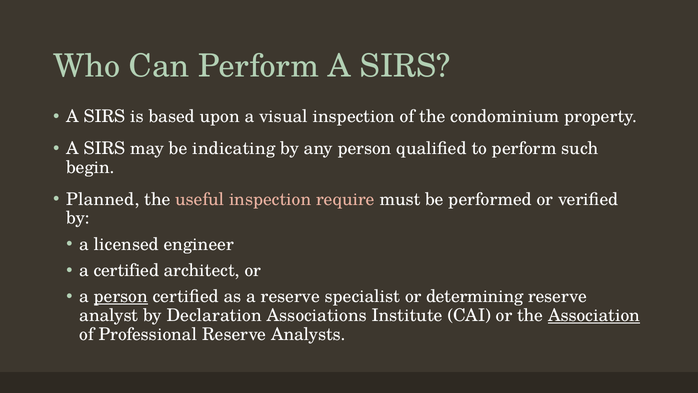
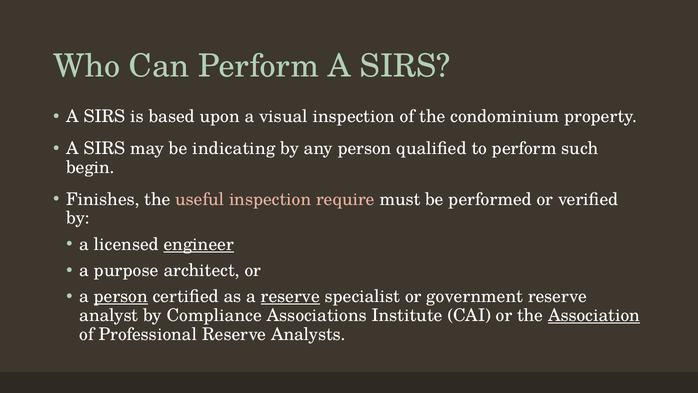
Planned: Planned -> Finishes
engineer underline: none -> present
a certified: certified -> purpose
reserve at (290, 296) underline: none -> present
determining: determining -> government
Declaration: Declaration -> Compliance
